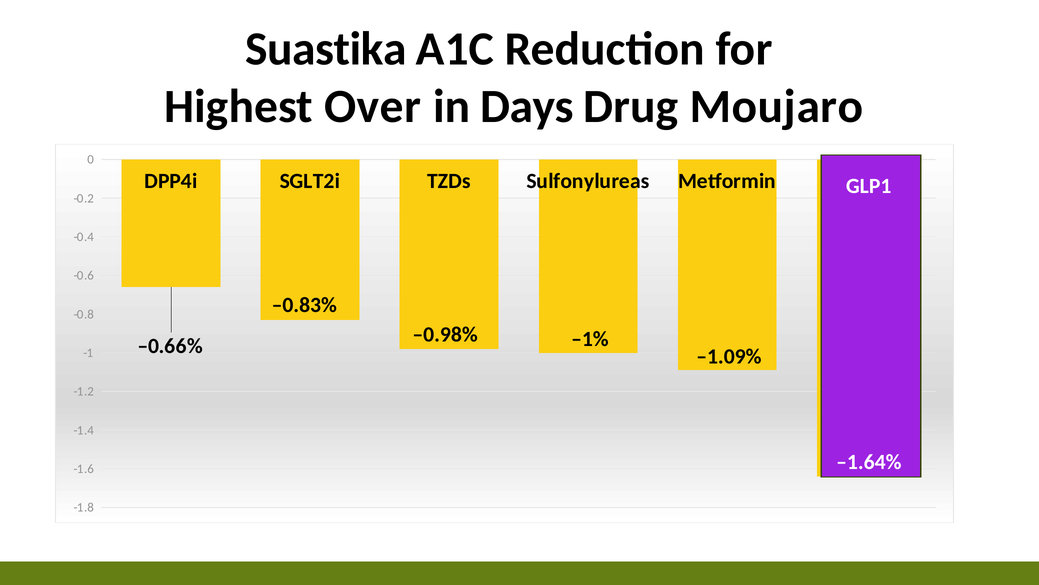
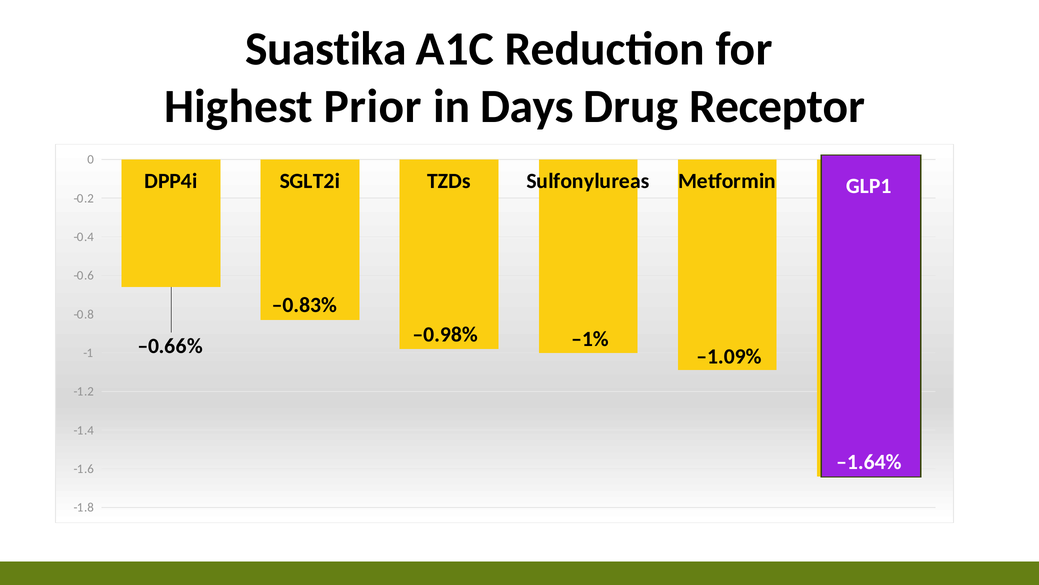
Over: Over -> Prior
Moujaro: Moujaro -> Receptor
